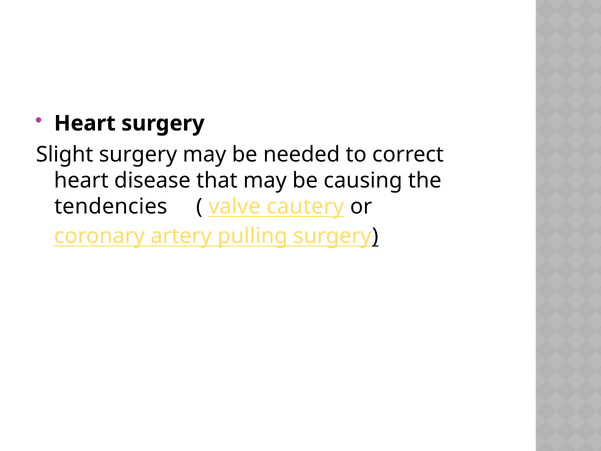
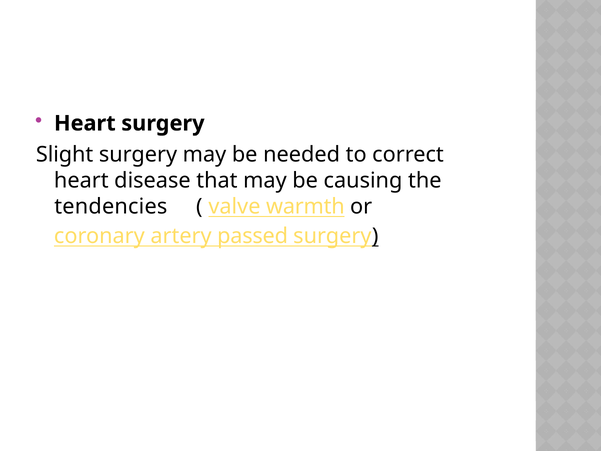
cautery: cautery -> warmth
pulling: pulling -> passed
